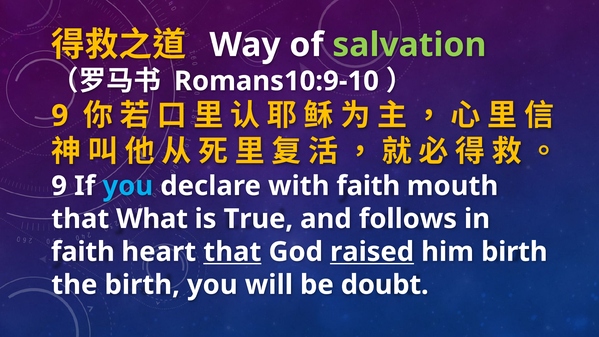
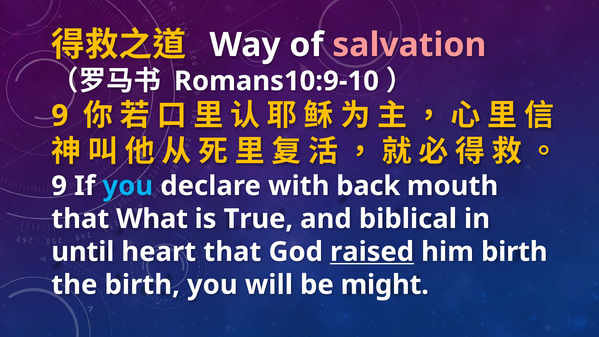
salvation colour: light green -> pink
with faith: faith -> back
follows: follows -> biblical
faith at (83, 252): faith -> until
that at (232, 252) underline: present -> none
doubt: doubt -> might
